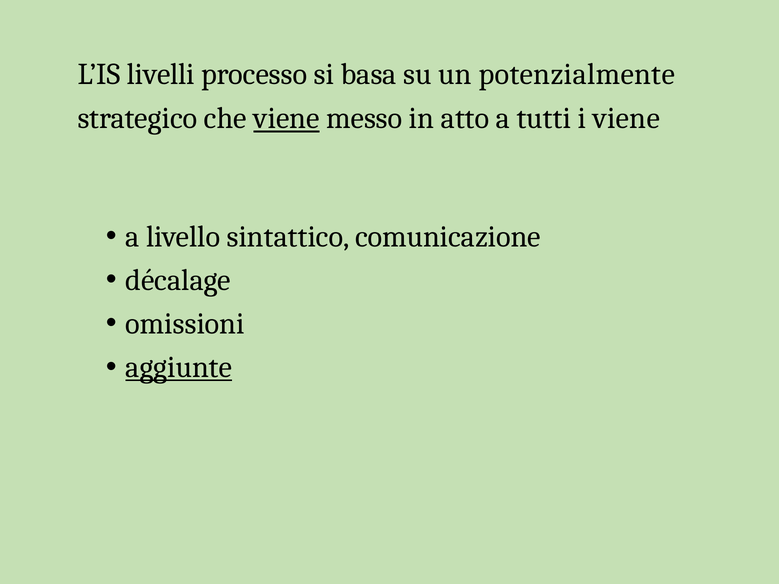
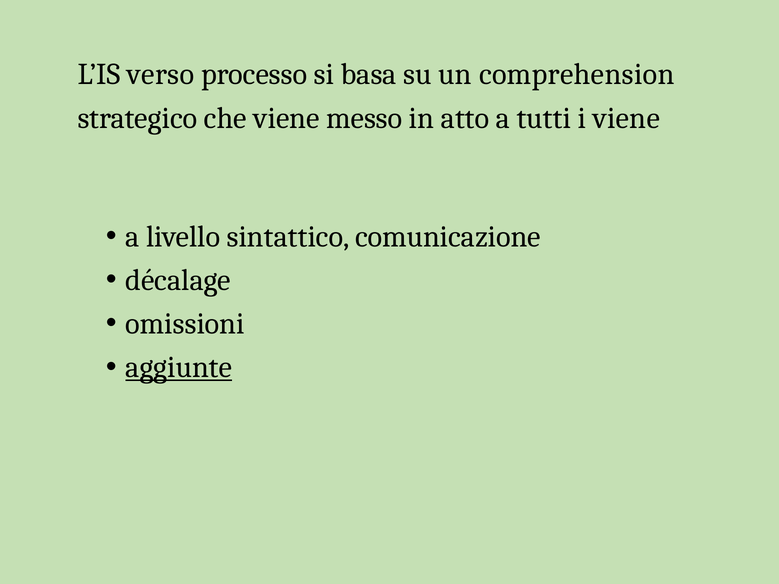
livelli: livelli -> verso
potenzialmente: potenzialmente -> comprehension
viene at (287, 118) underline: present -> none
